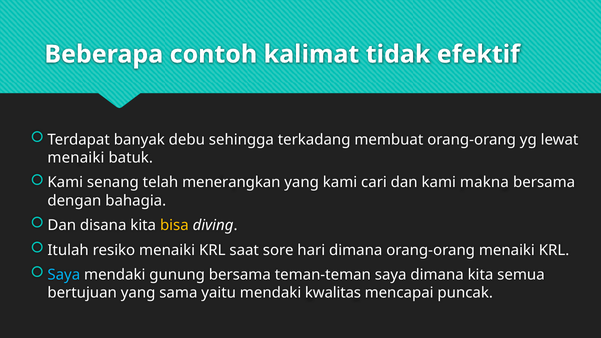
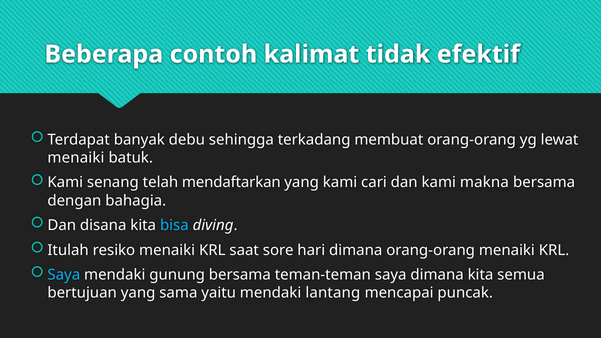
menerangkan: menerangkan -> mendaftarkan
bisa colour: yellow -> light blue
kwalitas: kwalitas -> lantang
